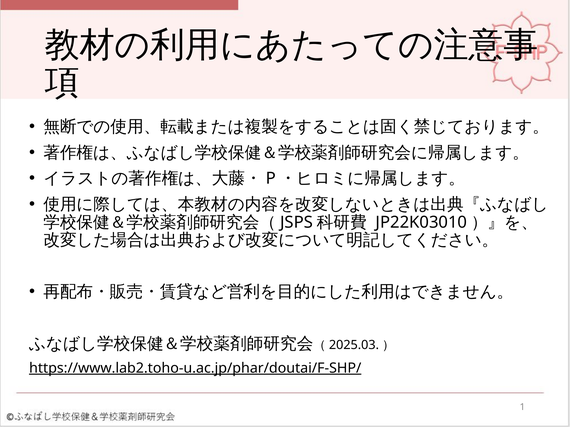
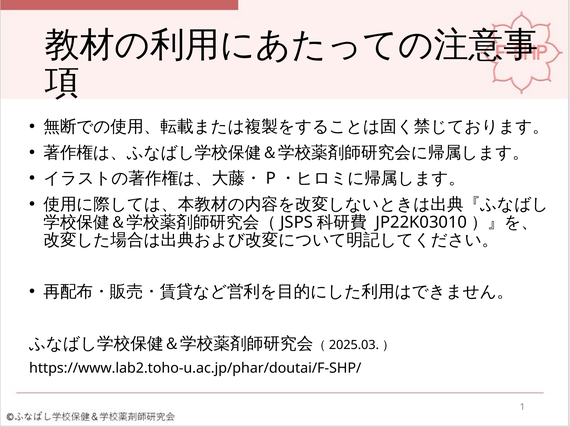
https://www.lab2.toho-u.ac.jp/phar/doutai/F-SHP/ underline: present -> none
